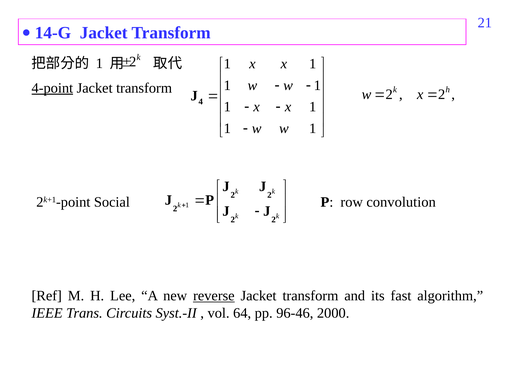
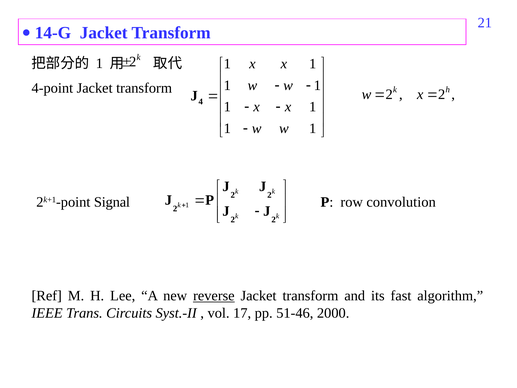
4-point underline: present -> none
Social: Social -> Signal
64: 64 -> 17
96-46: 96-46 -> 51-46
